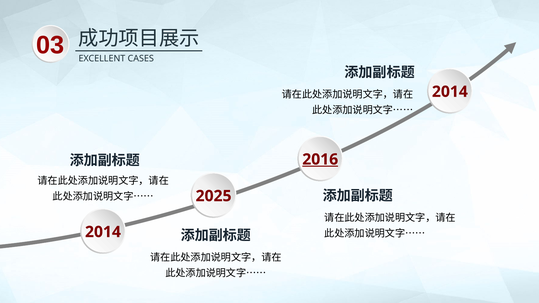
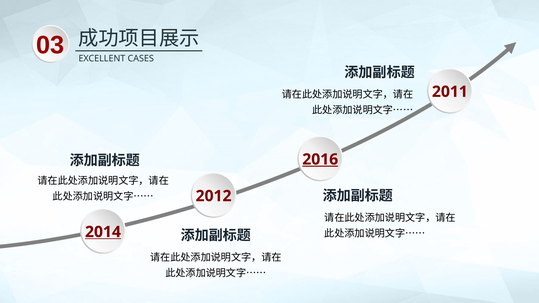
2014 at (450, 92): 2014 -> 2011
2025: 2025 -> 2012
2014 at (103, 232) underline: none -> present
